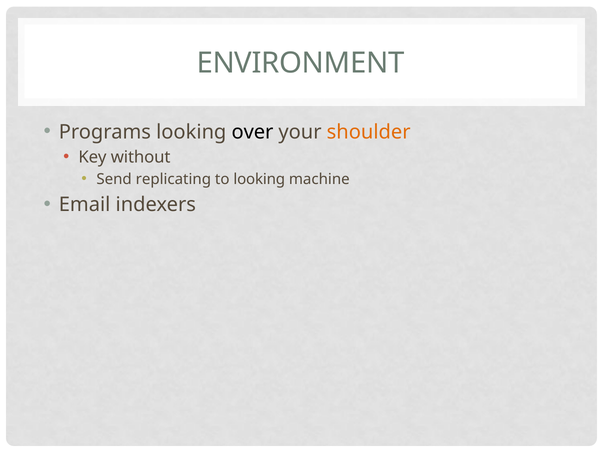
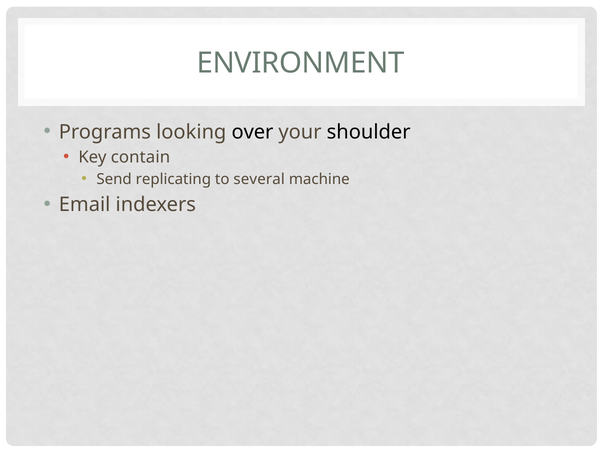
shoulder colour: orange -> black
without: without -> contain
to looking: looking -> several
